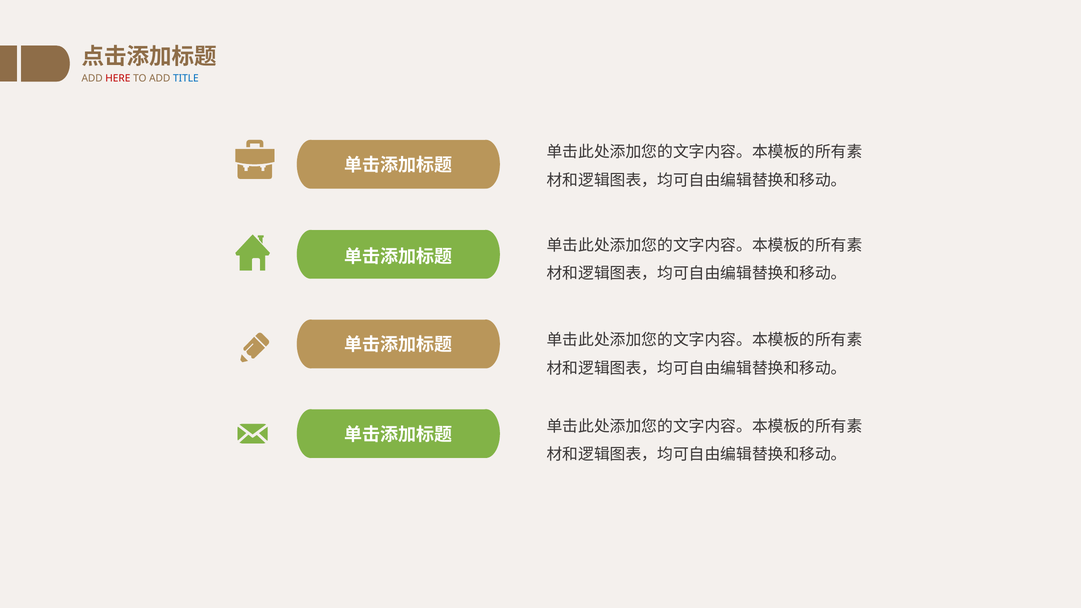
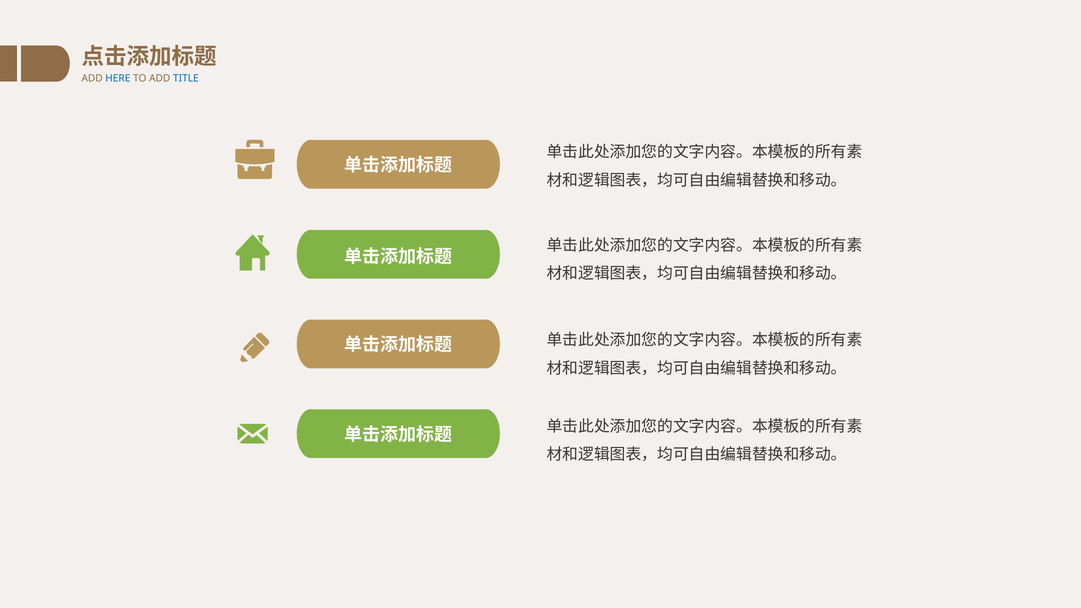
HERE colour: red -> blue
